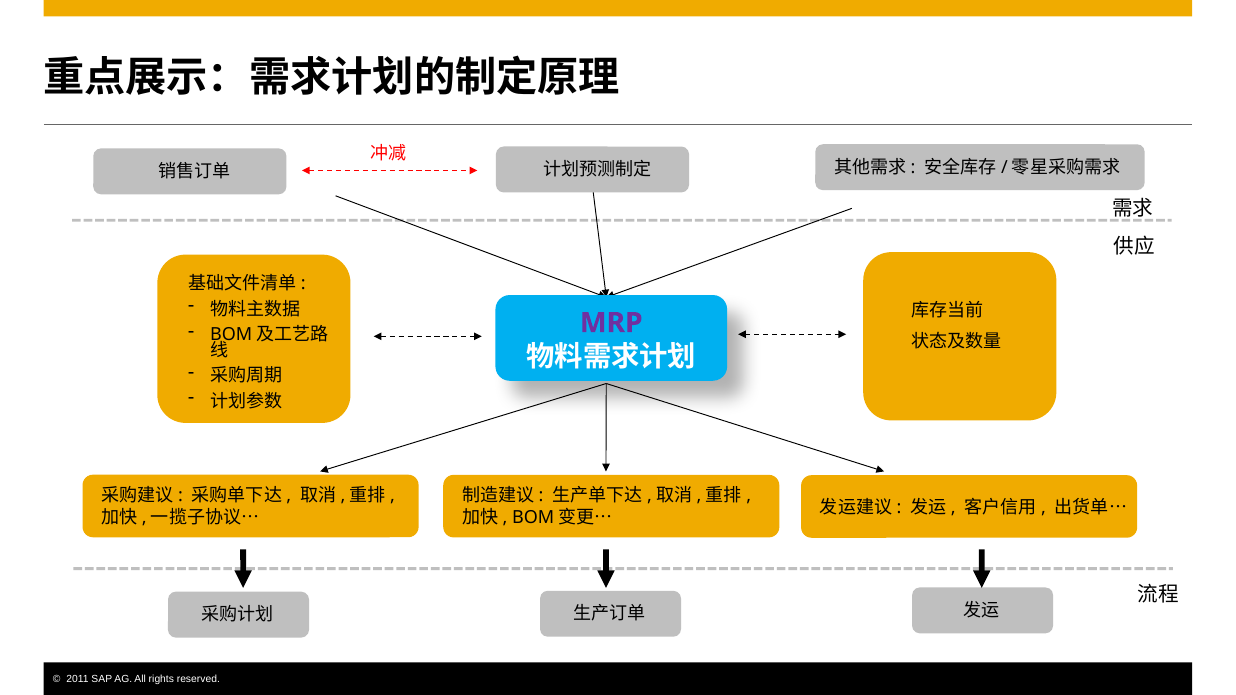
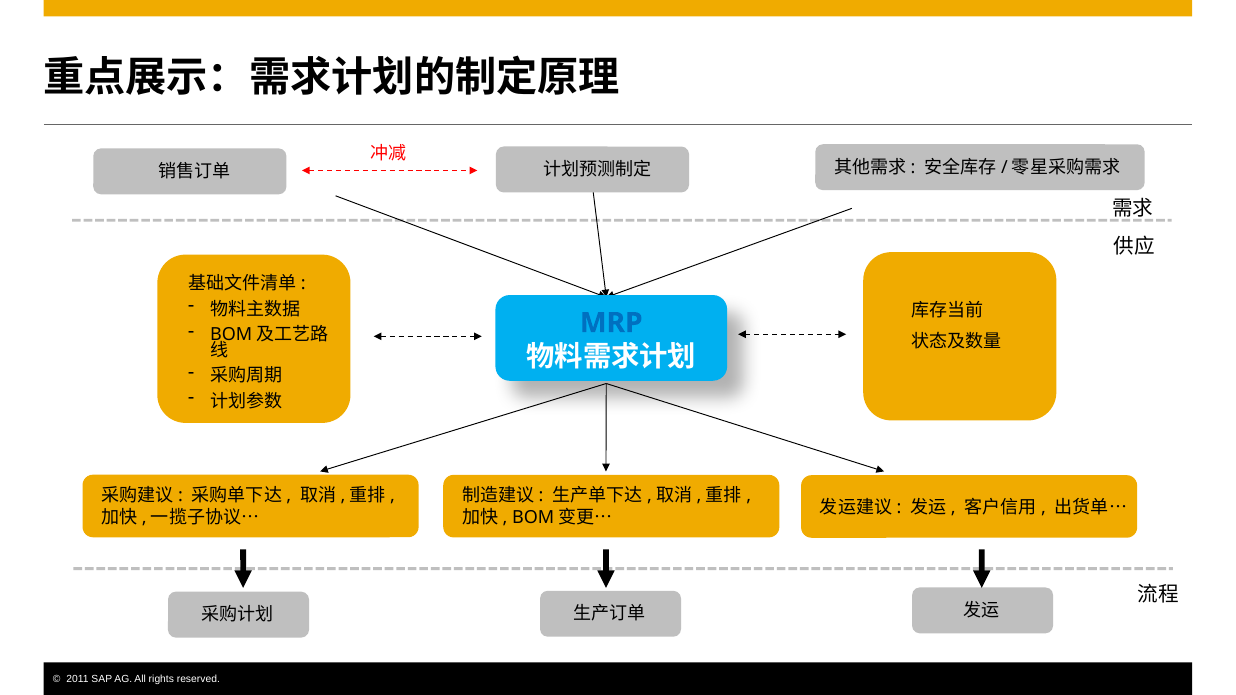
MRP colour: purple -> blue
